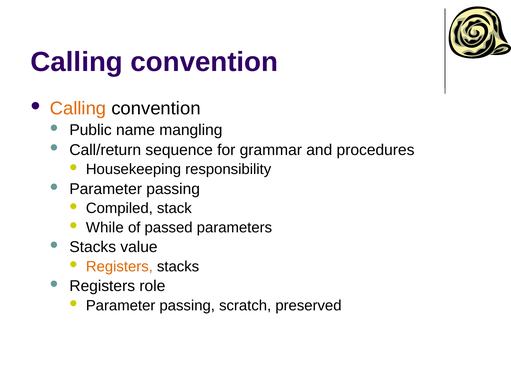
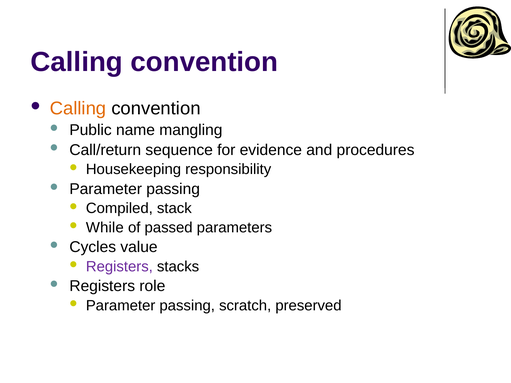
grammar: grammar -> evidence
Stacks at (93, 247): Stacks -> Cycles
Registers at (119, 267) colour: orange -> purple
